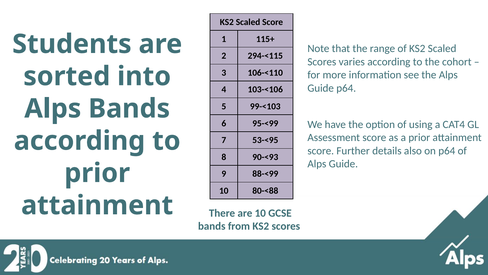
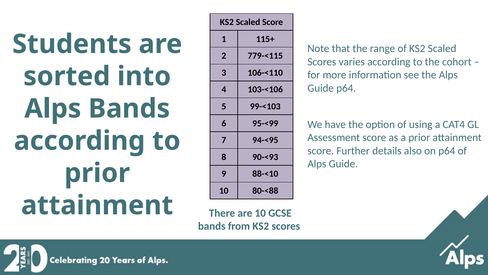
294-<115: 294-<115 -> 779-<115
53-<95: 53-<95 -> 94-<95
88-<99: 88-<99 -> 88-<10
